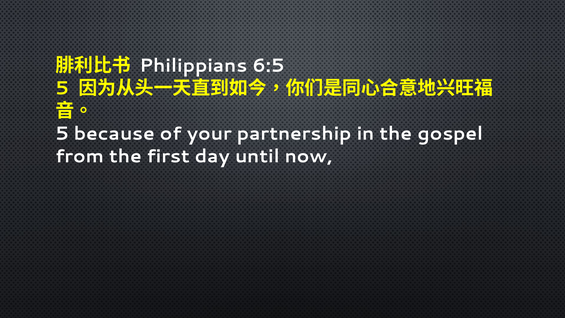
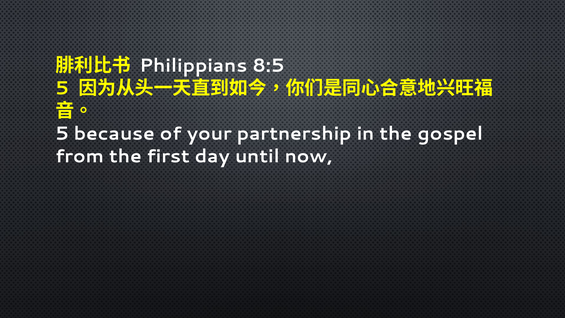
6:5: 6:5 -> 8:5
